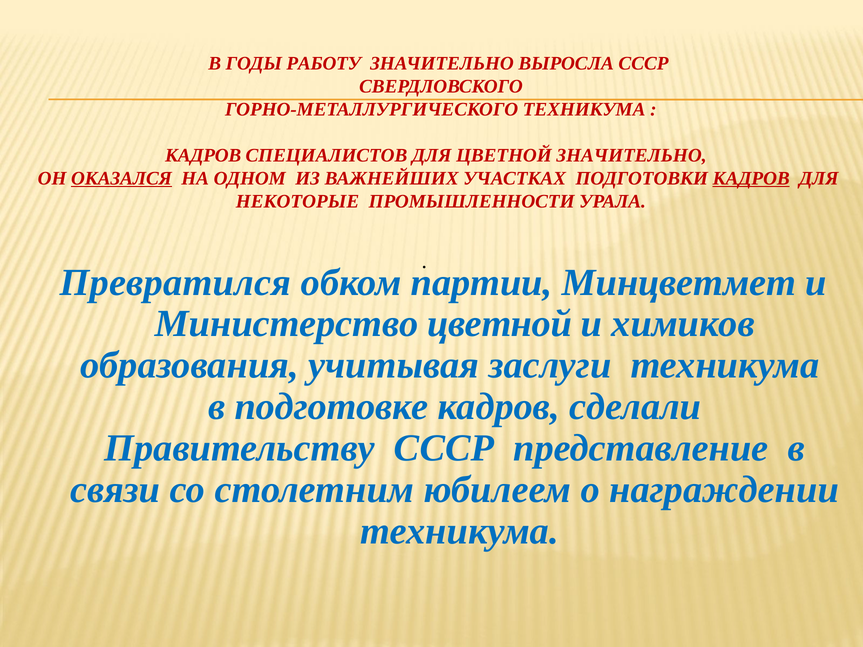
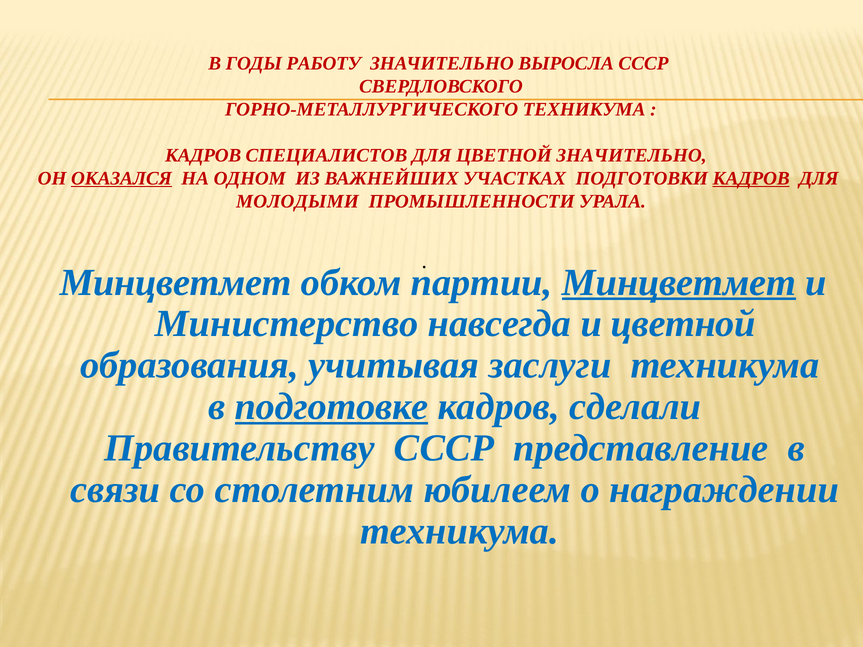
НЕКОТОРЫЕ: НЕКОТОРЫЕ -> МОЛОДЫМИ
Превратился at (175, 282): Превратился -> Минцветмет
Минцветмет at (679, 282) underline: none -> present
Министерство цветной: цветной -> навсегда
и химиков: химиков -> цветной
подготовке underline: none -> present
